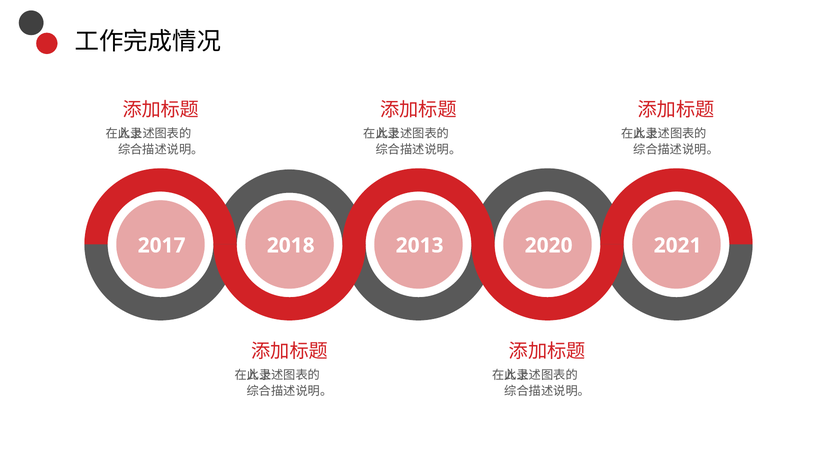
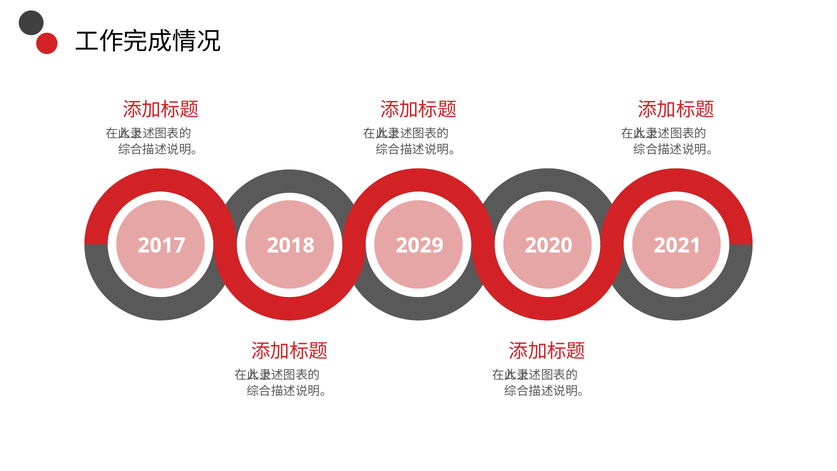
2013: 2013 -> 2029
